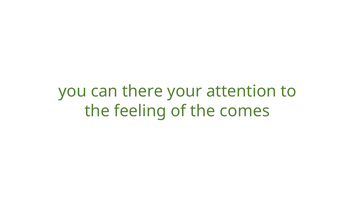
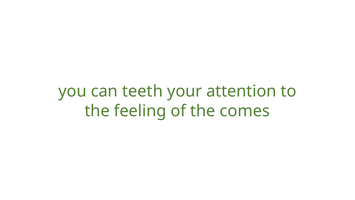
there: there -> teeth
